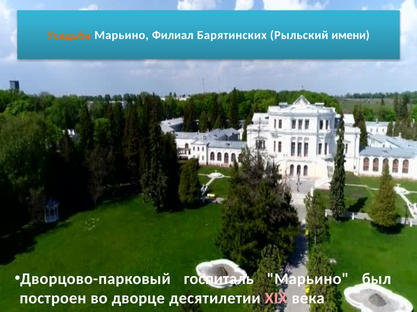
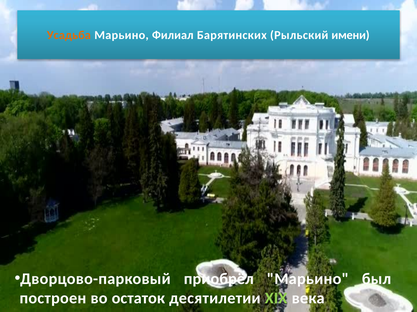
госпиталь: госпиталь -> приобрёл
дворце: дворце -> остаток
XIX colour: pink -> light green
